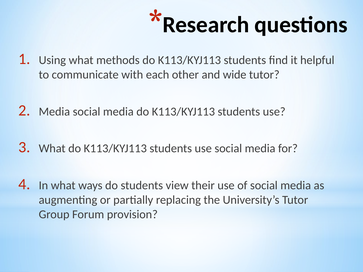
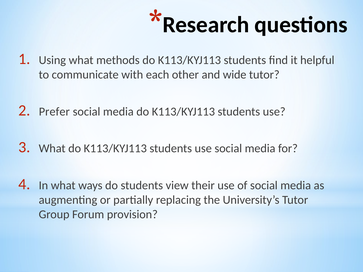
Media at (54, 112): Media -> Prefer
